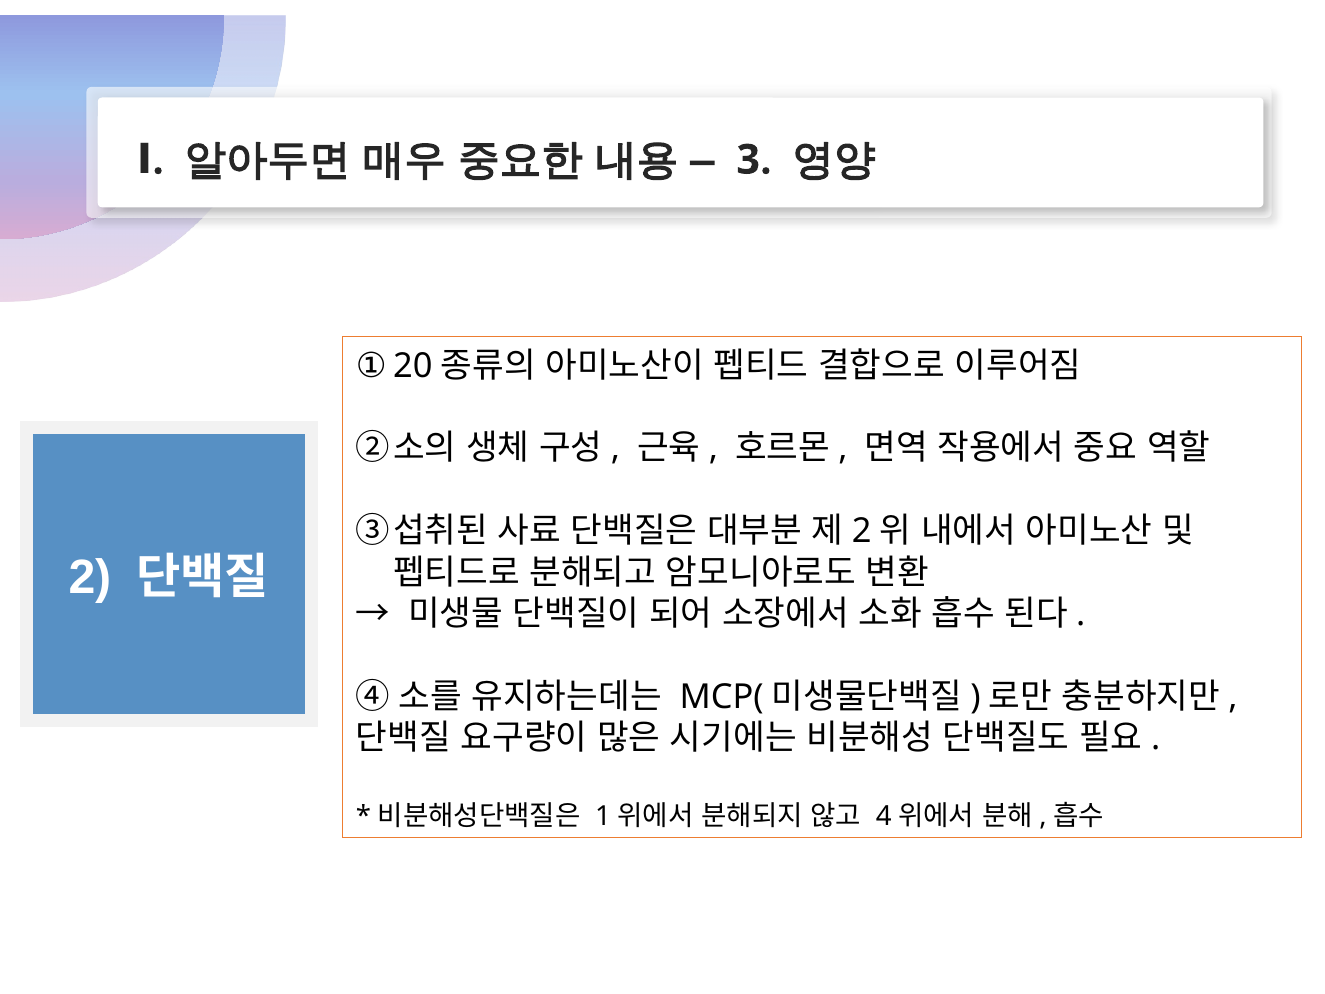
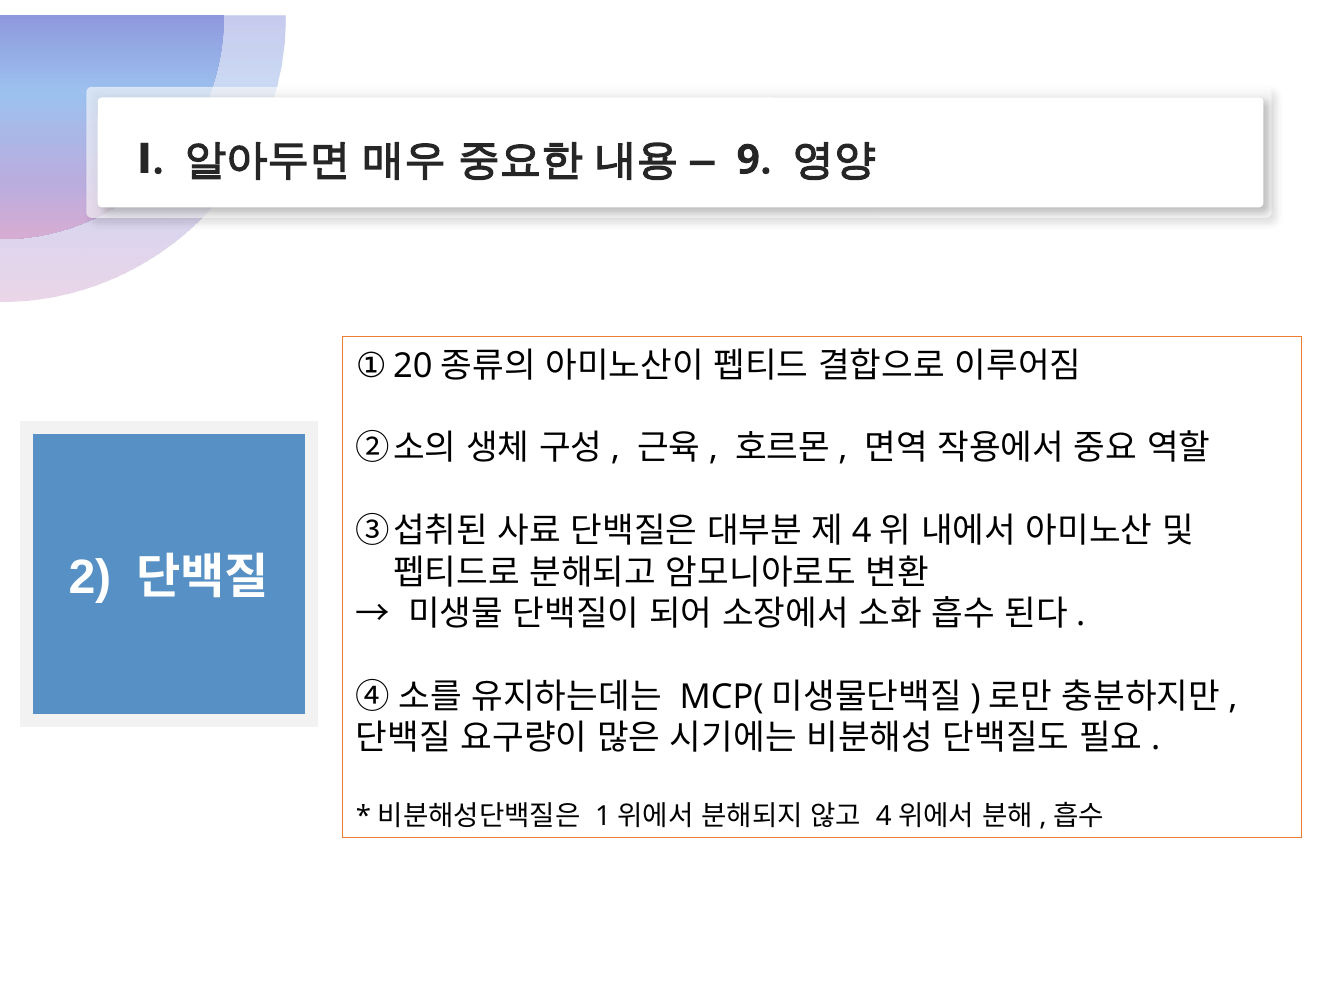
3: 3 -> 9
2 at (862, 531): 2 -> 4
